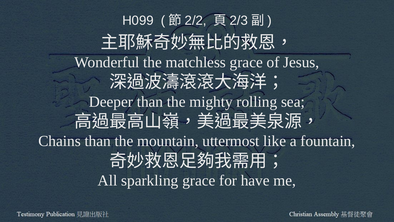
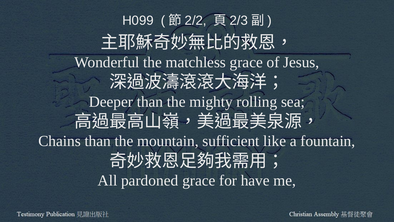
uttermost: uttermost -> sufficient
sparkling: sparkling -> pardoned
